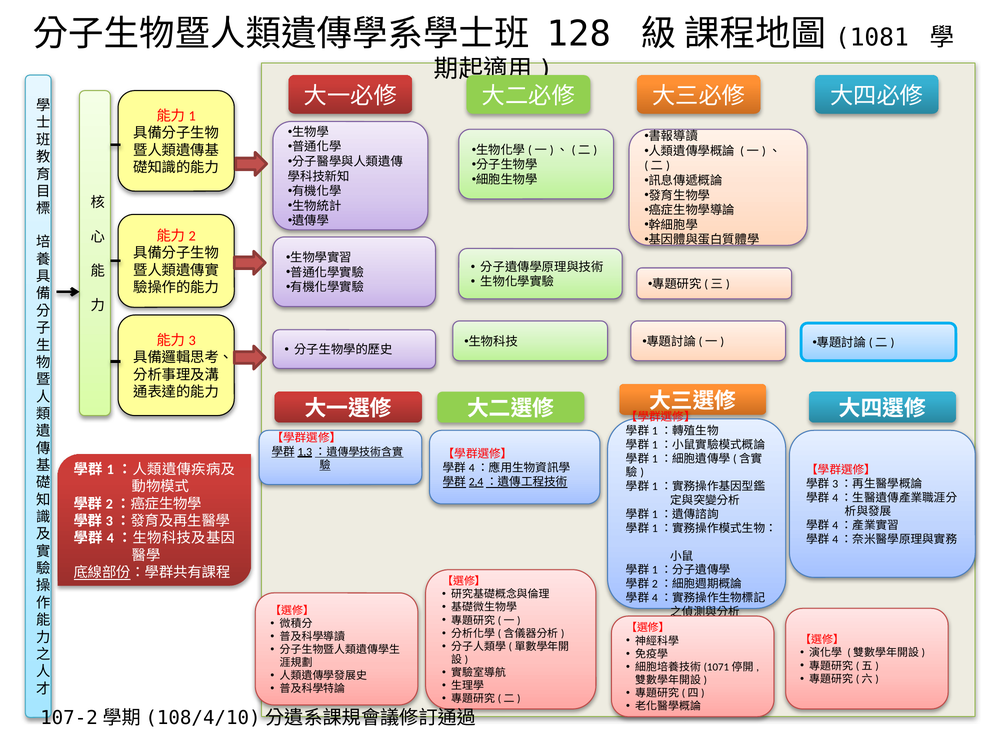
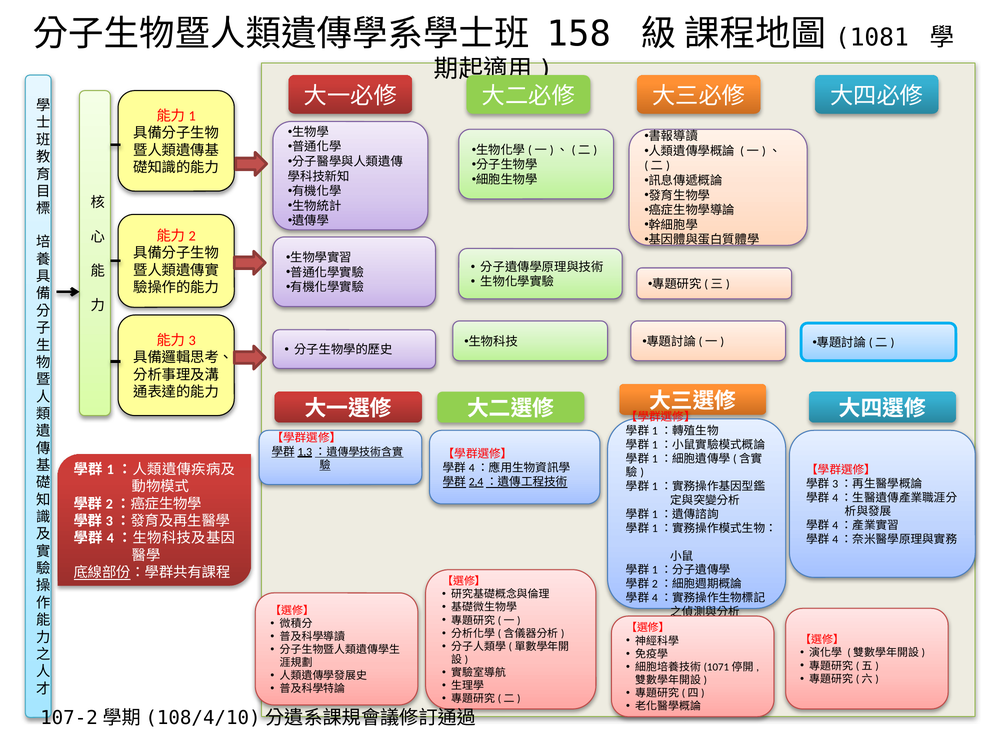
128: 128 -> 158
